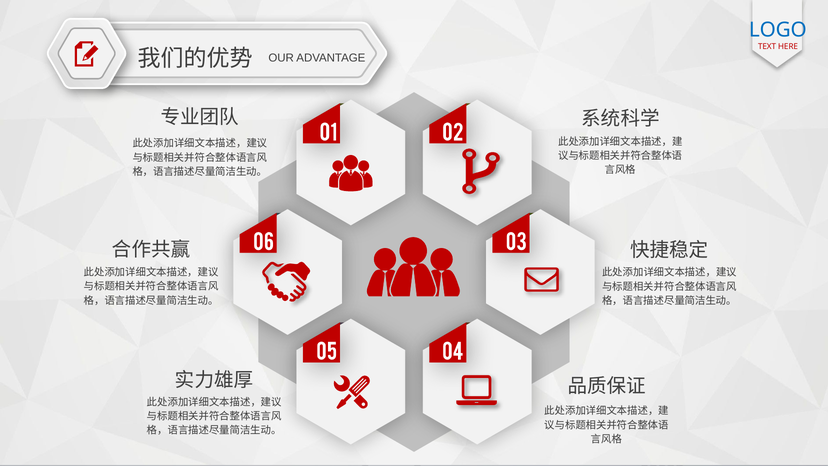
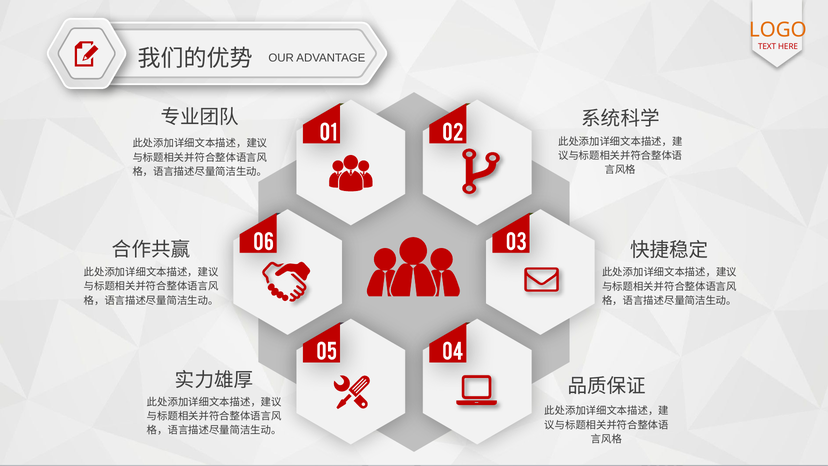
LOGO colour: blue -> orange
